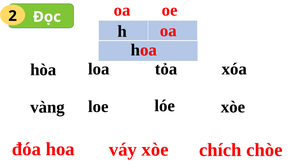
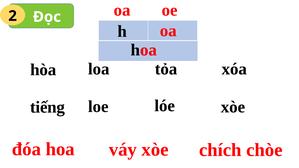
vàng: vàng -> tiếng
